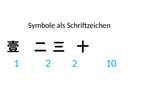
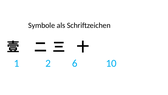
2 2: 2 -> 6
